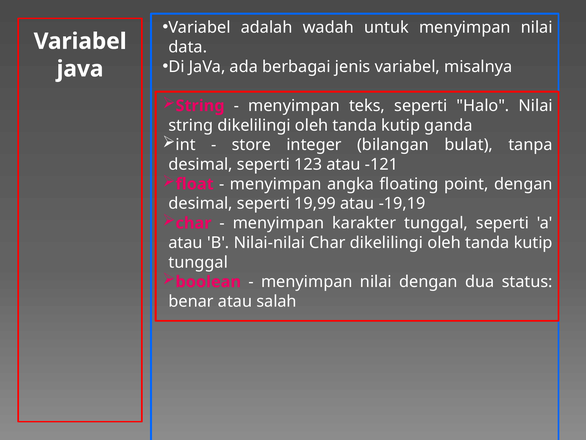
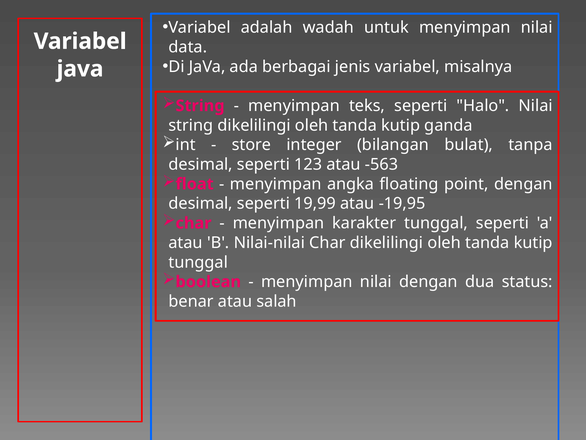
-121: -121 -> -563
-19,19: -19,19 -> -19,95
